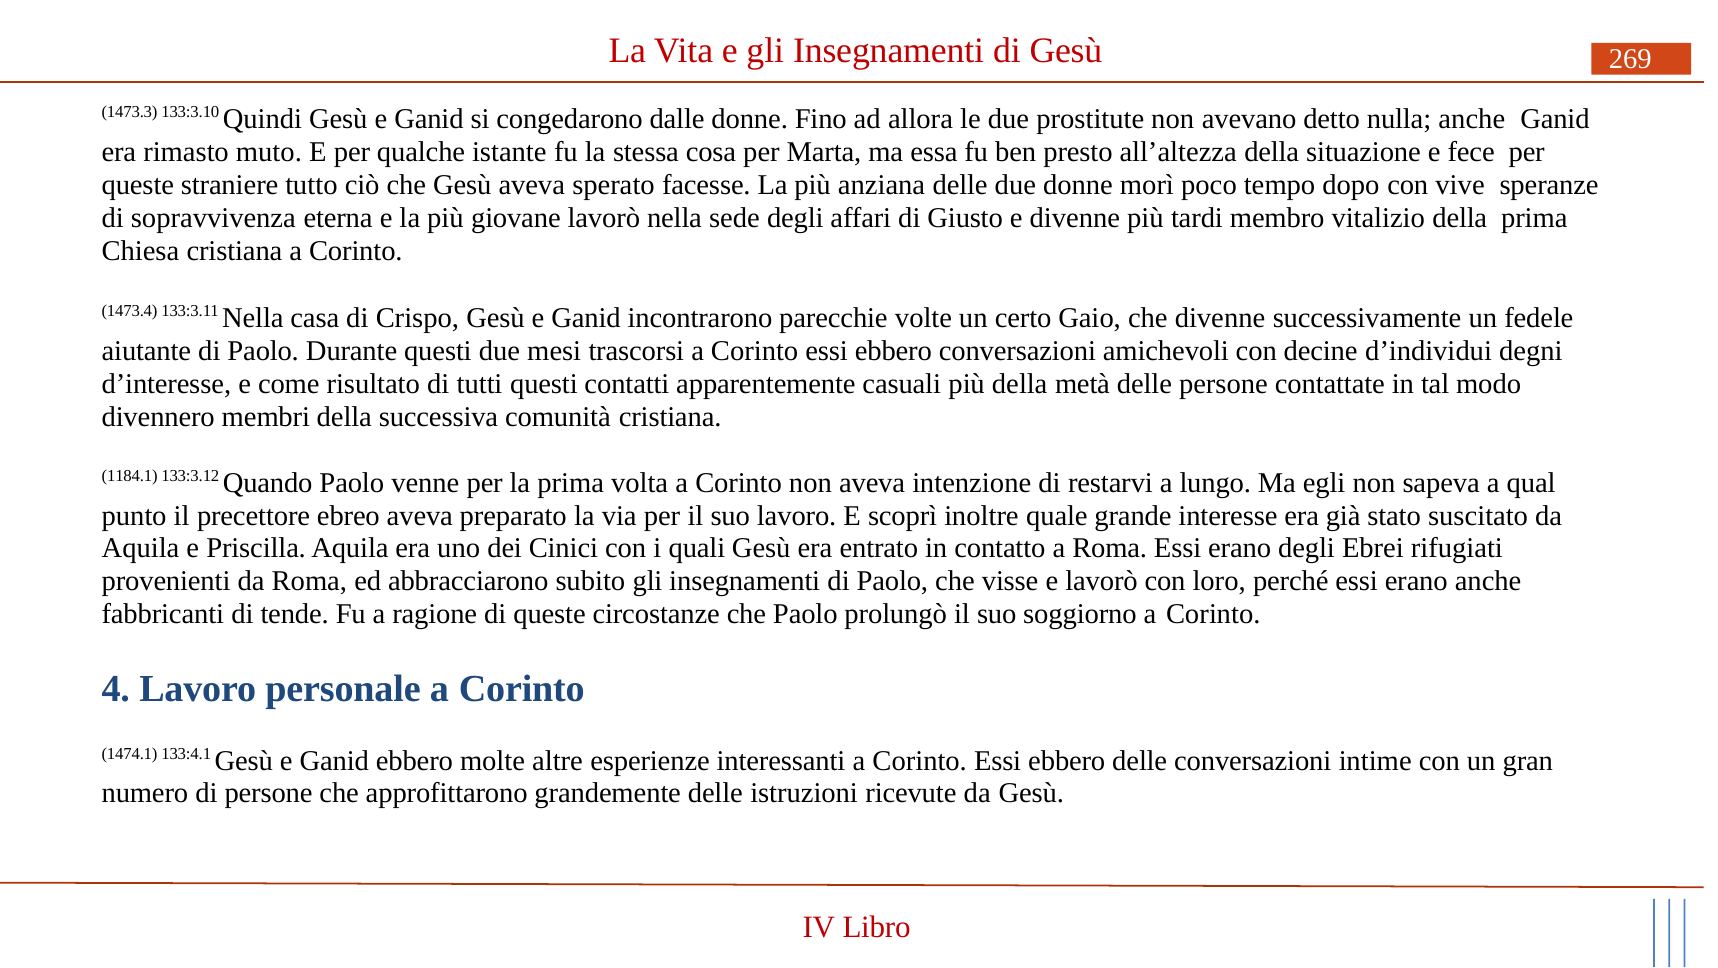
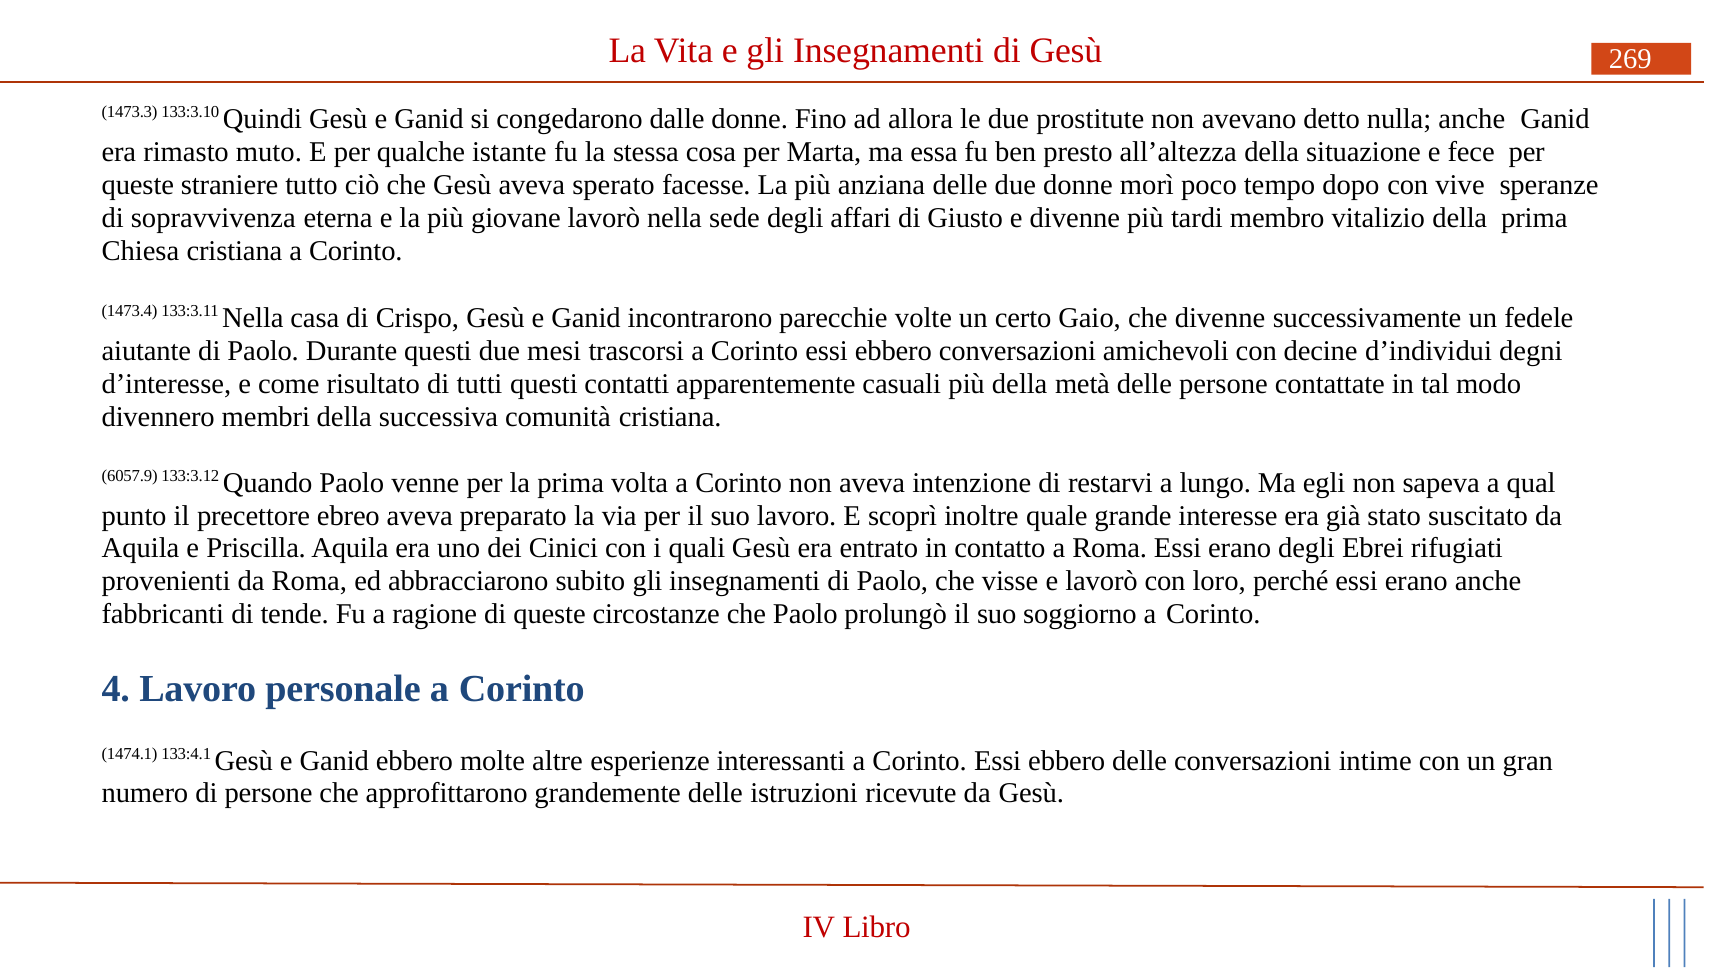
1184.1: 1184.1 -> 6057.9
